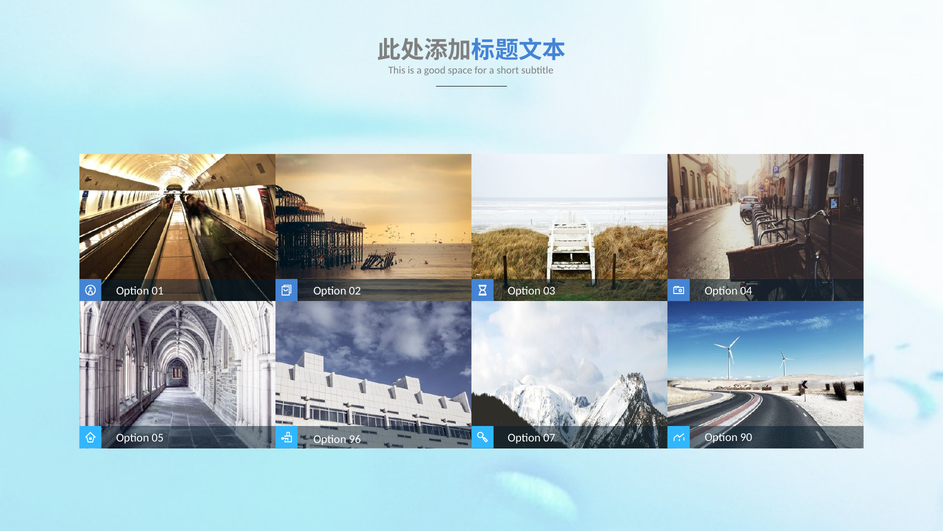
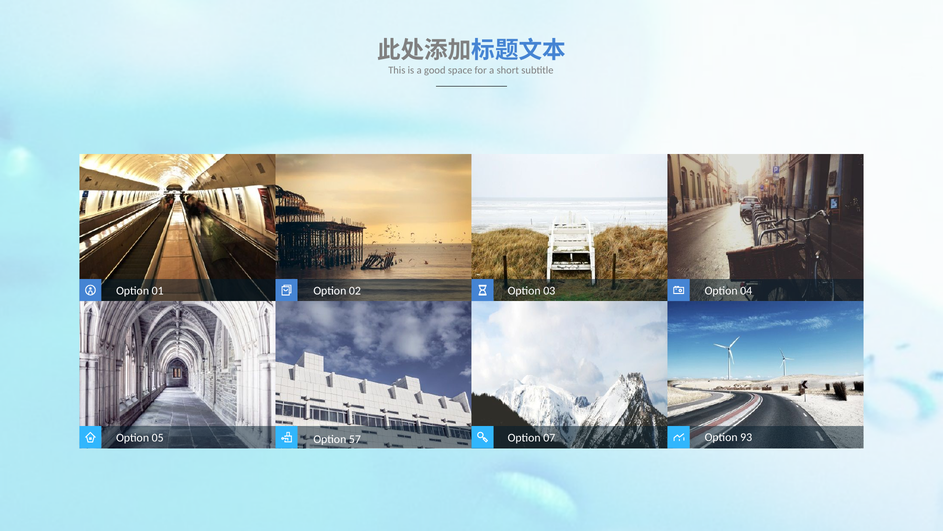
90: 90 -> 93
96: 96 -> 57
